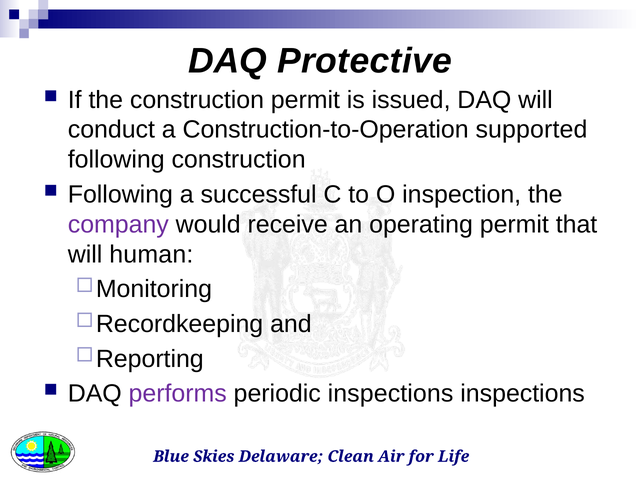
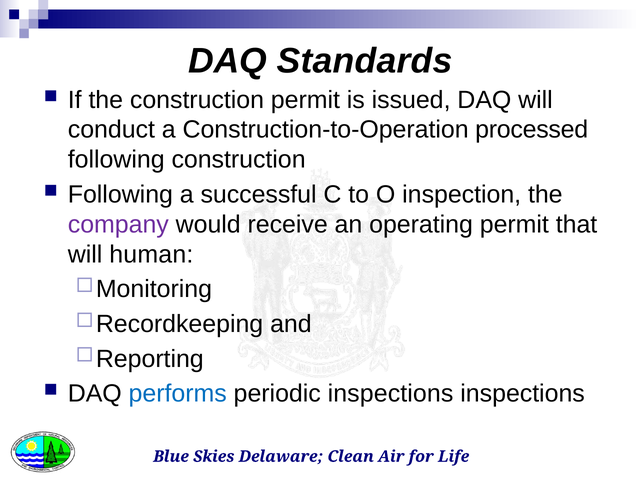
Protective: Protective -> Standards
supported: supported -> processed
performs colour: purple -> blue
